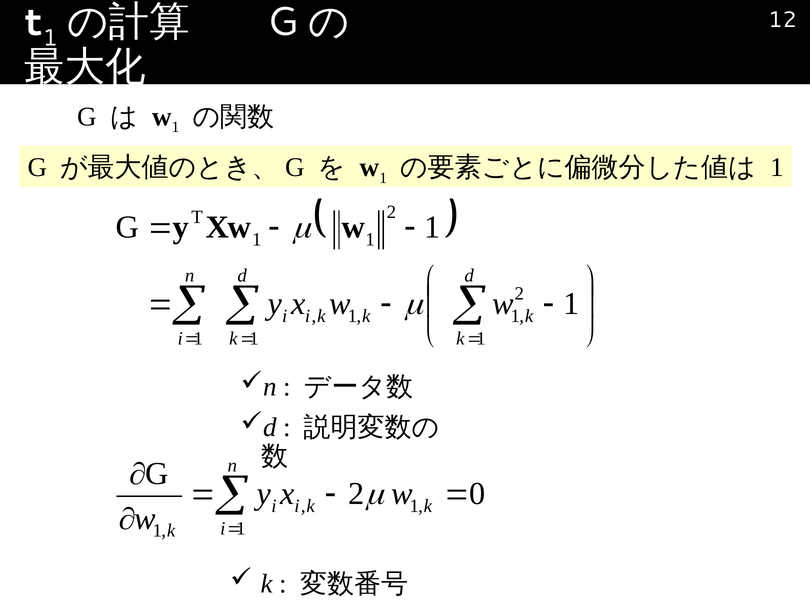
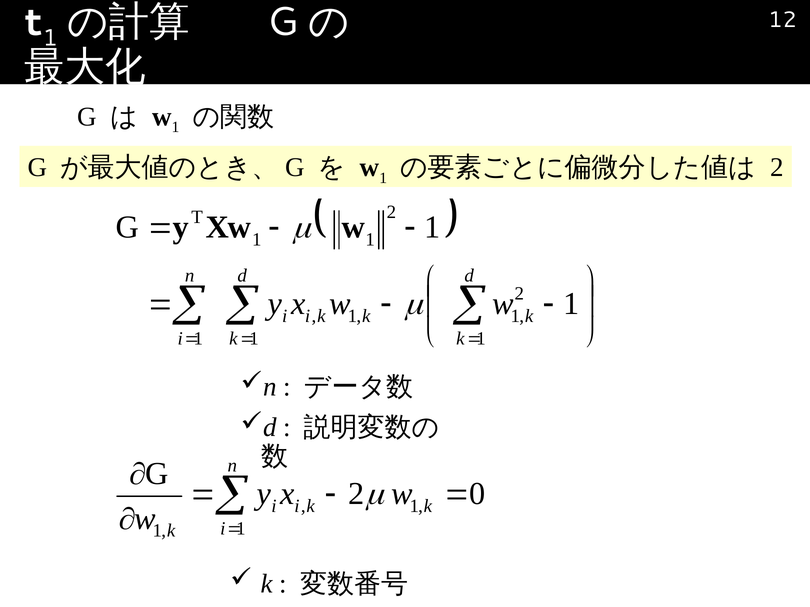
1 at (777, 168): 1 -> 2
